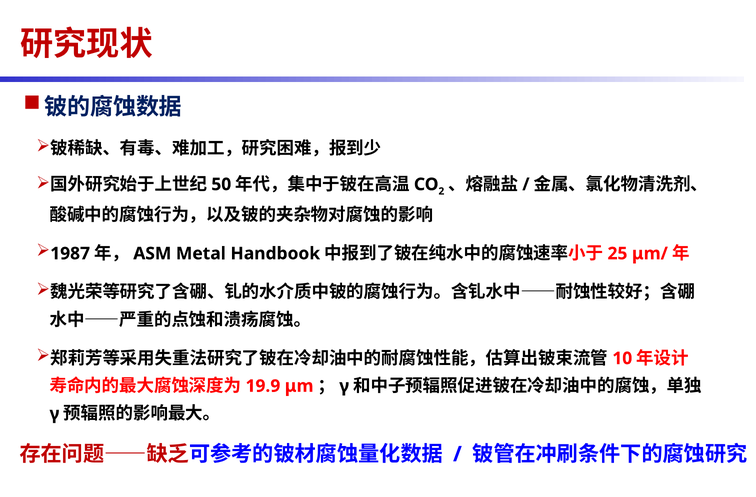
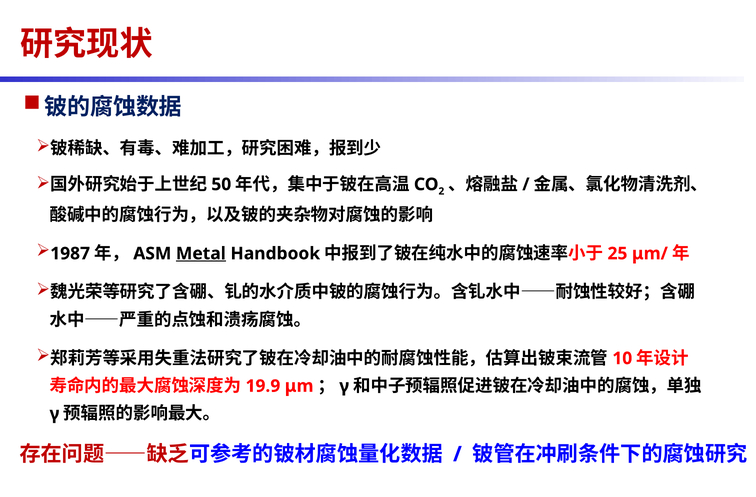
Metal underline: none -> present
